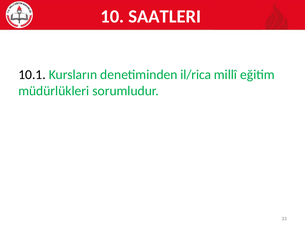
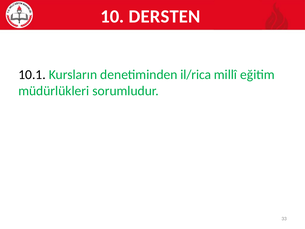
SAATLERI: SAATLERI -> DERSTEN
